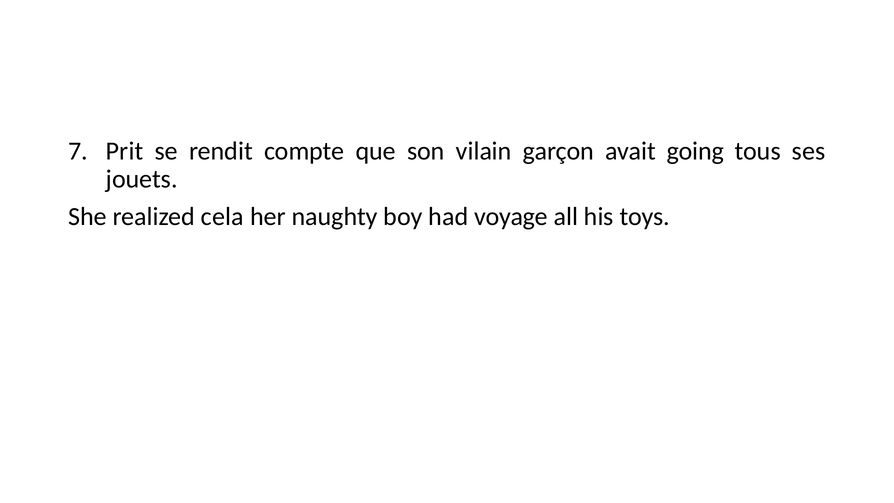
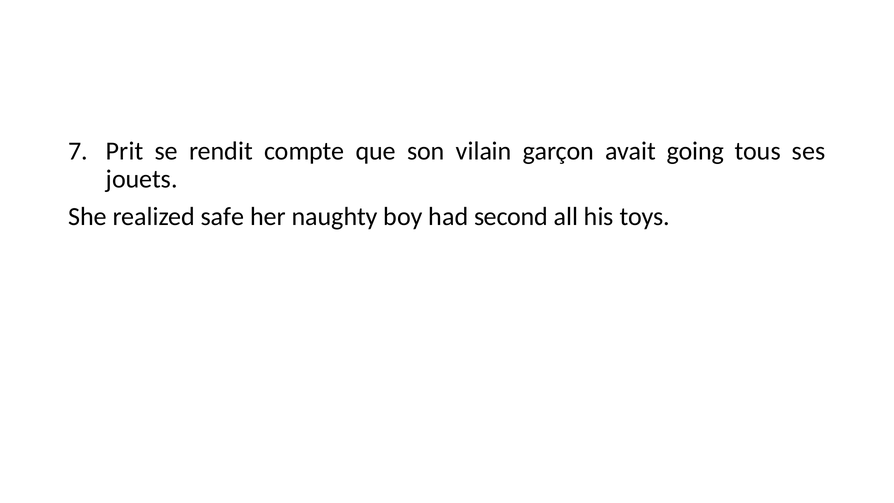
cela: cela -> safe
voyage: voyage -> second
